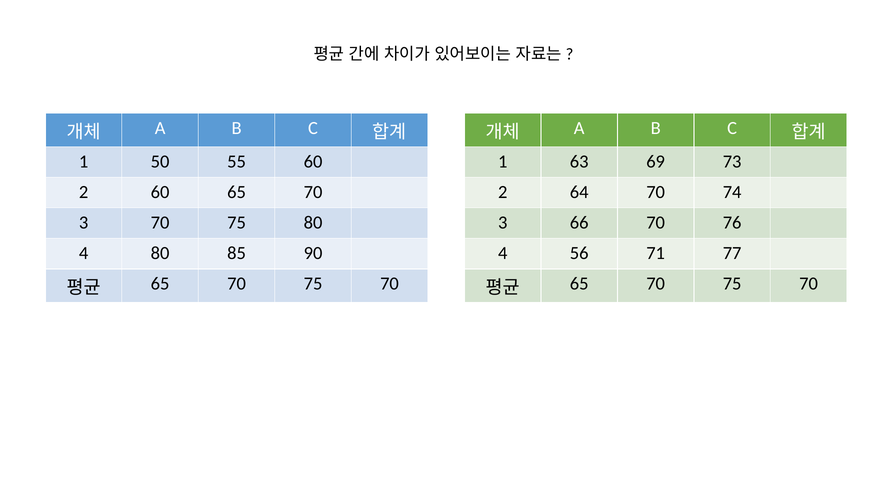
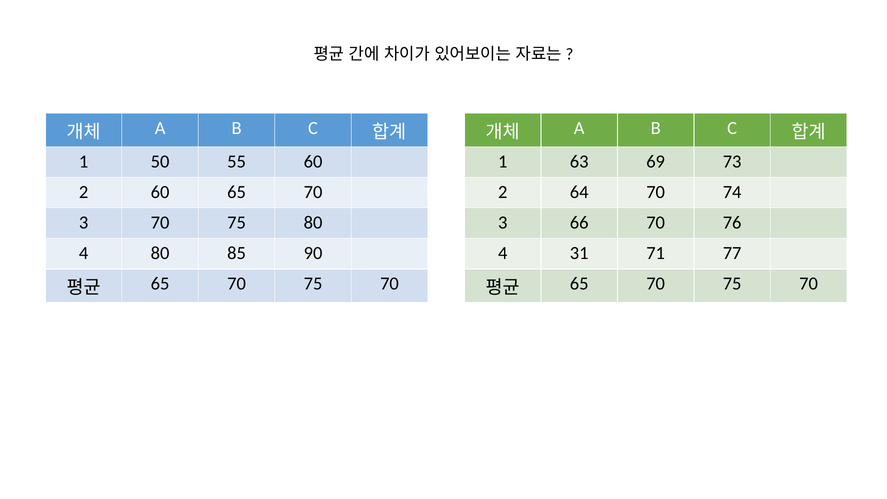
56: 56 -> 31
